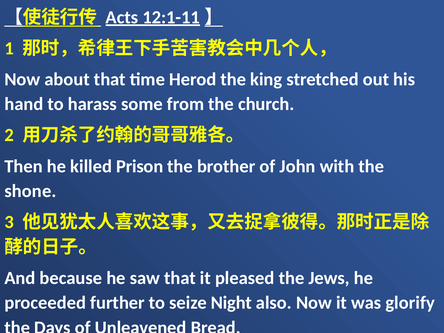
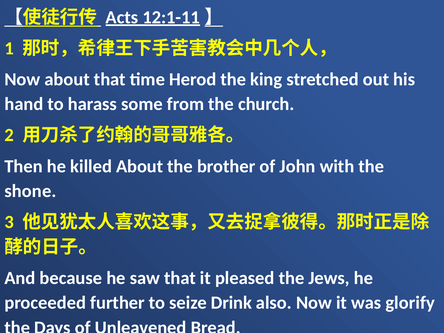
killed Prison: Prison -> About
Night: Night -> Drink
